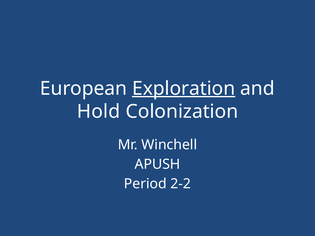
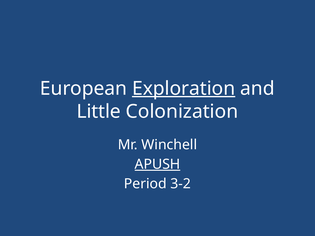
Hold: Hold -> Little
APUSH underline: none -> present
2-2: 2-2 -> 3-2
